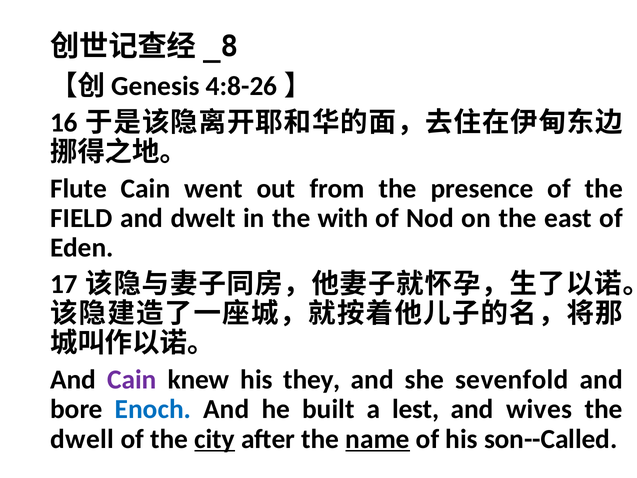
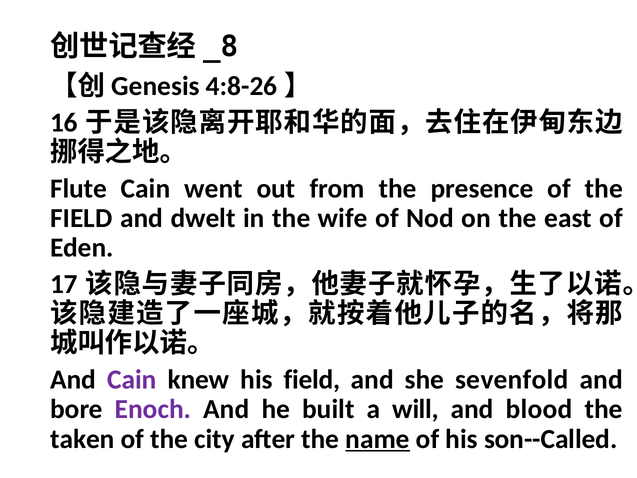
with: with -> wife
his they: they -> field
Enoch colour: blue -> purple
lest: lest -> will
wives: wives -> blood
dwell: dwell -> taken
city underline: present -> none
